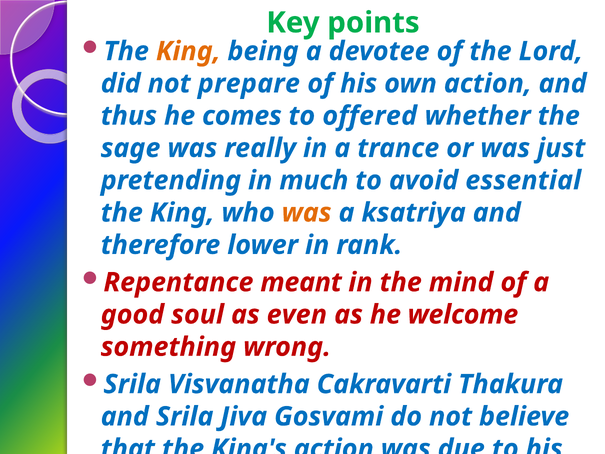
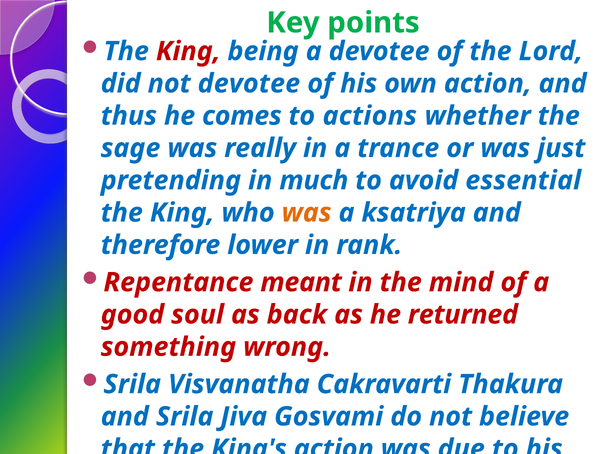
King at (188, 51) colour: orange -> red
not prepare: prepare -> devotee
offered: offered -> actions
as even: even -> back
welcome: welcome -> returned
